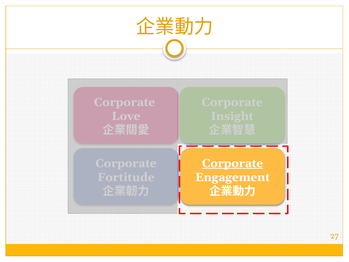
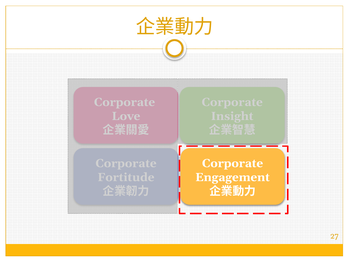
Corporate at (233, 163) underline: present -> none
